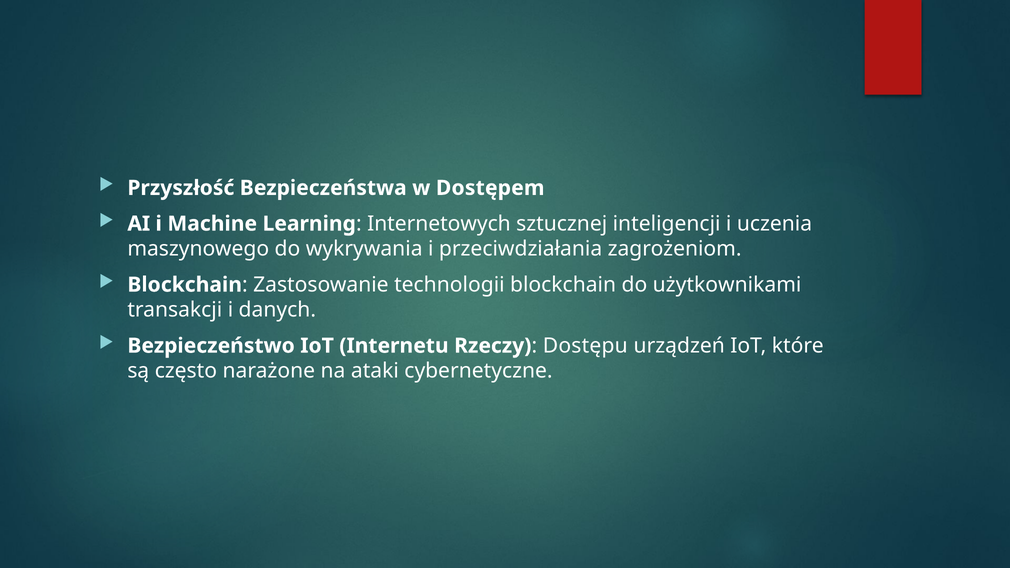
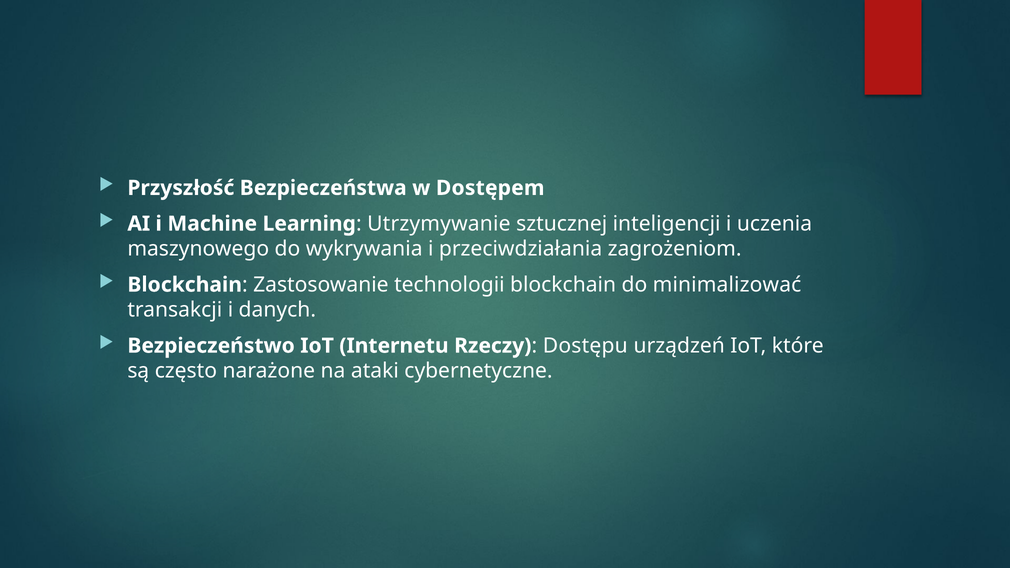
Internetowych: Internetowych -> Utrzymywanie
użytkownikami: użytkownikami -> minimalizować
